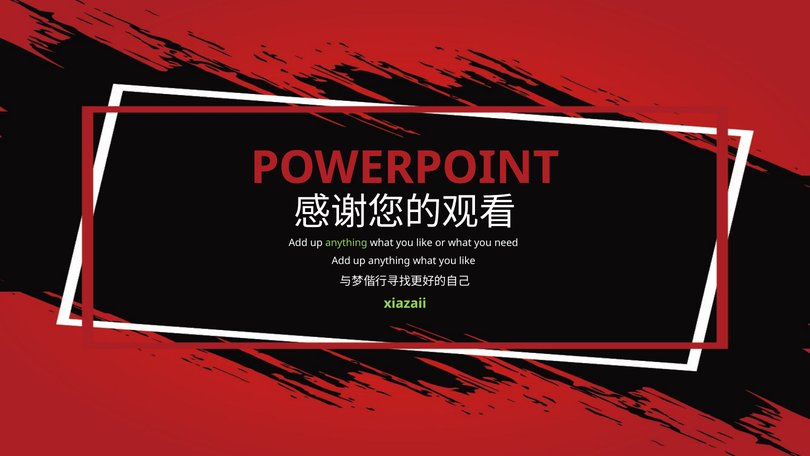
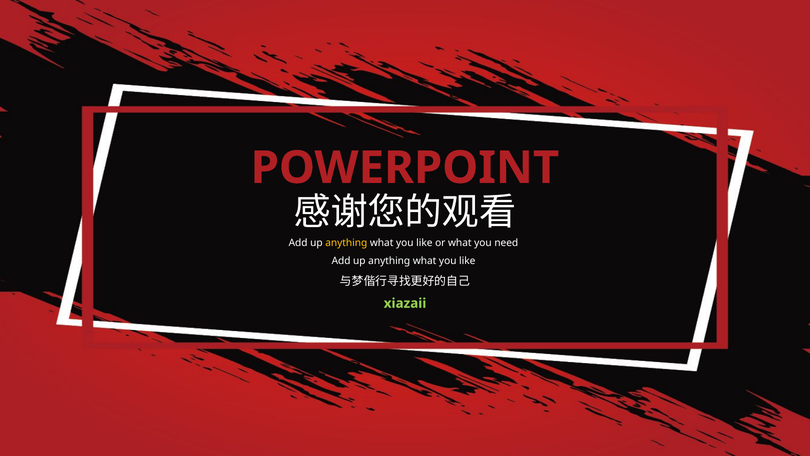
anything at (346, 243) colour: light green -> yellow
